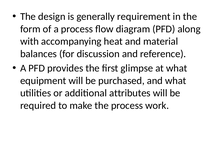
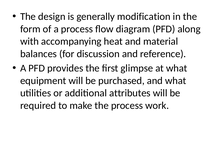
requirement: requirement -> modification
